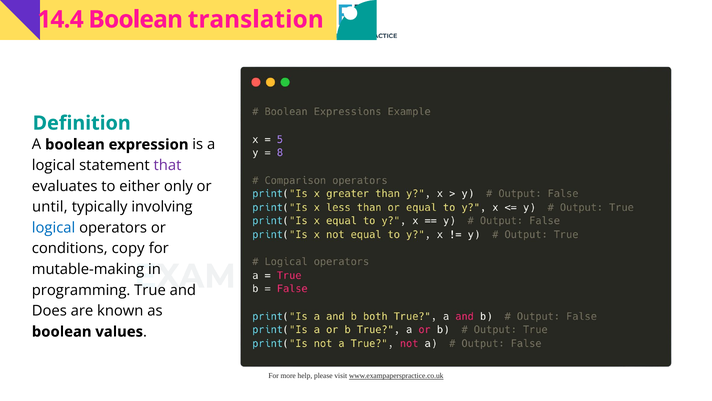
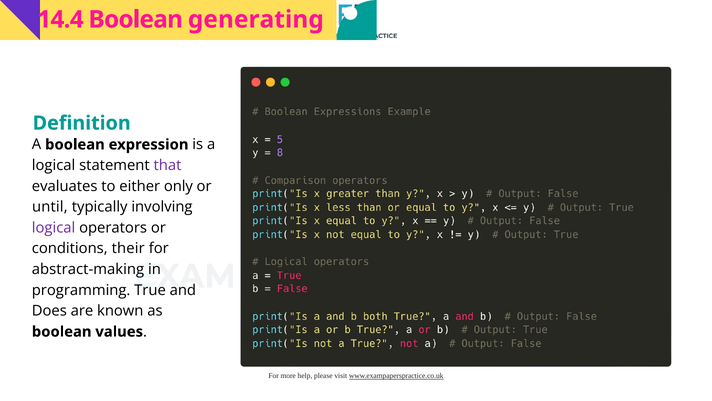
translation: translation -> generating
logical at (54, 227) colour: blue -> purple
copy: copy -> their
mutable-making: mutable-making -> abstract-making
